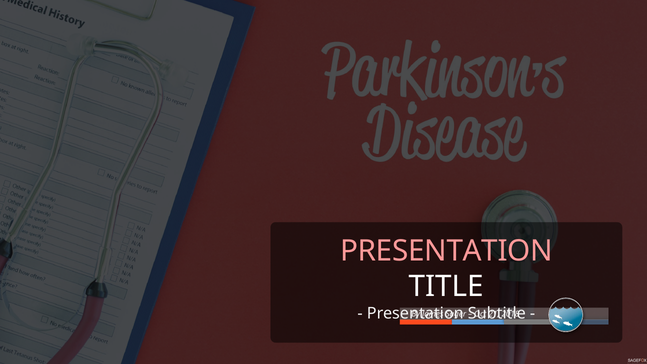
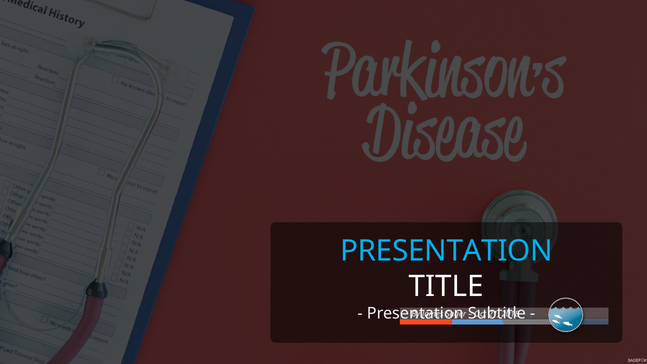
PRESENTATION at (446, 251) colour: pink -> light blue
